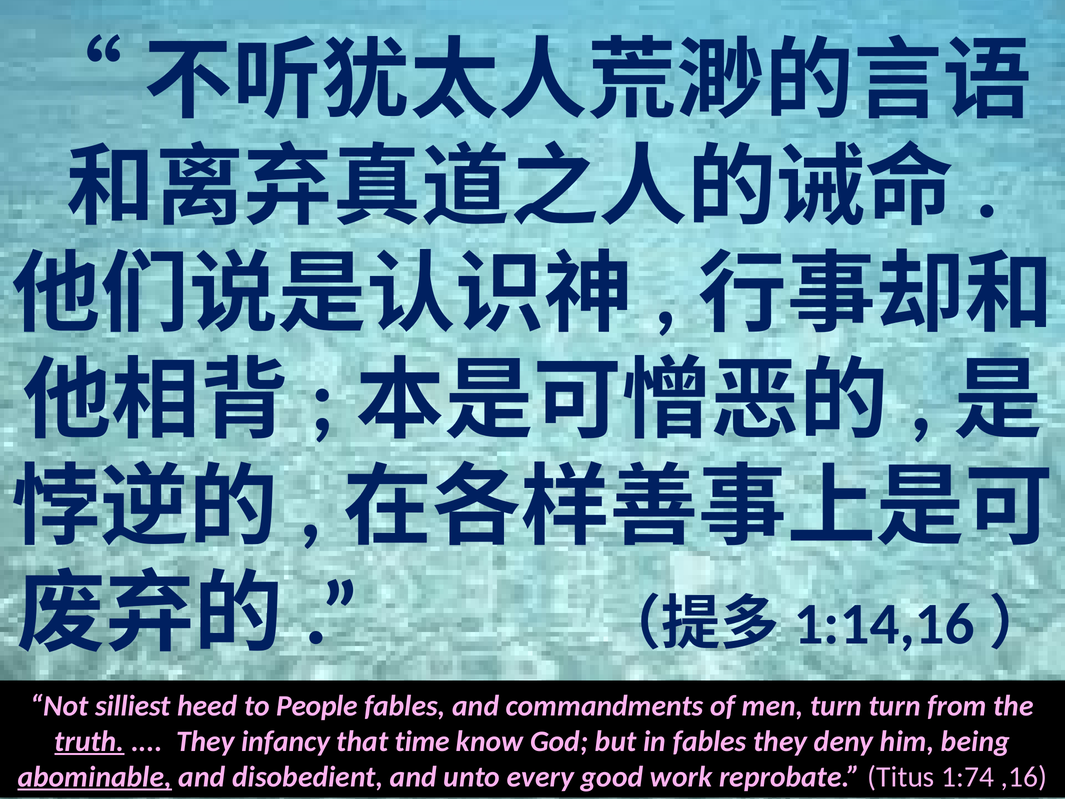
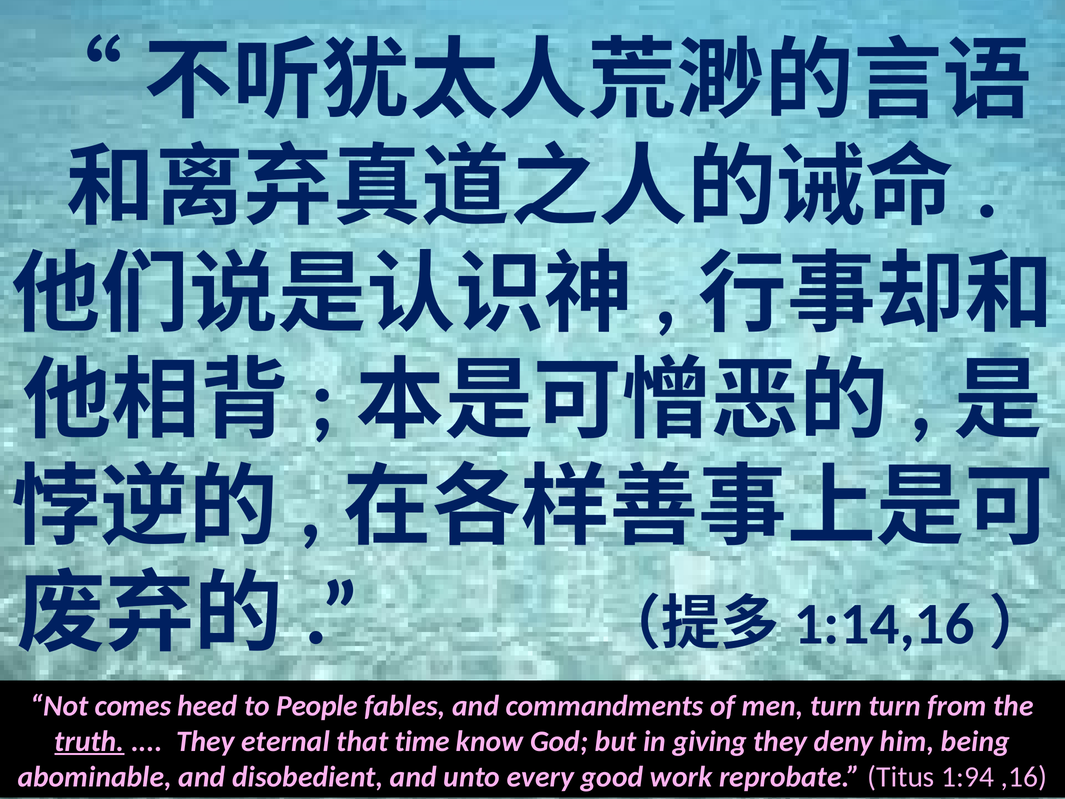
silliest: silliest -> comes
infancy: infancy -> eternal
in fables: fables -> giving
abominable underline: present -> none
1:74: 1:74 -> 1:94
